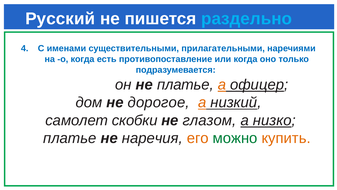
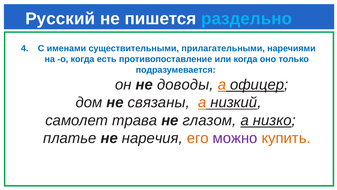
не платье: платье -> доводы
дорогое: дорогое -> связаны
скобки: скобки -> трава
можно colour: green -> purple
